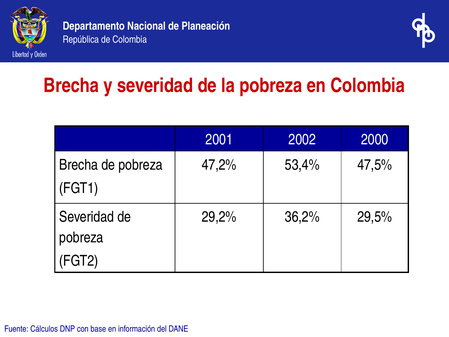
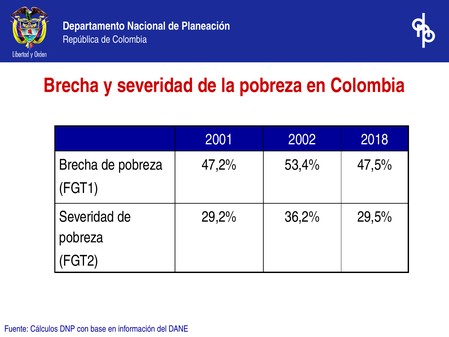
2000: 2000 -> 2018
